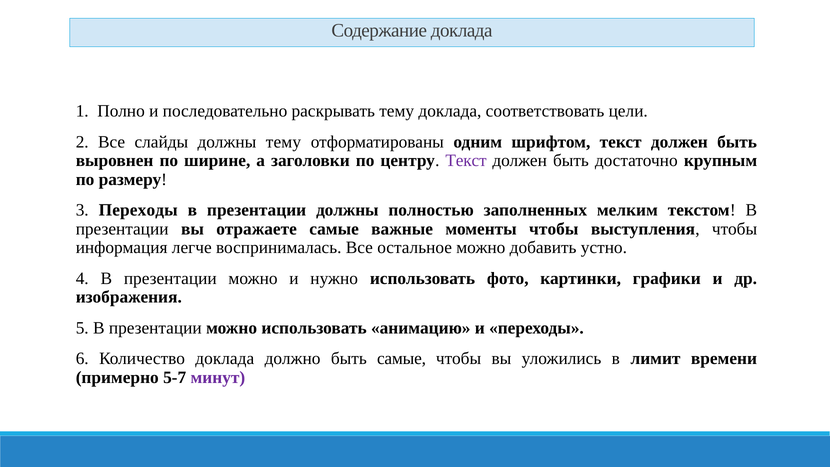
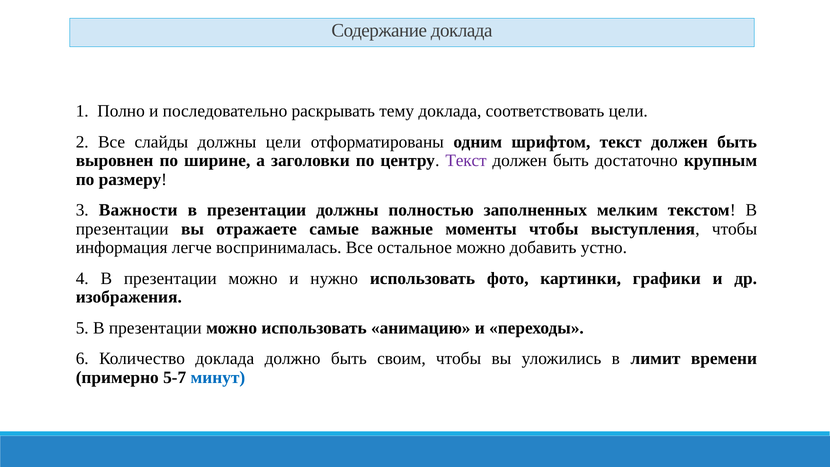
должны тему: тему -> цели
3 Переходы: Переходы -> Важности
быть самые: самые -> своим
минут colour: purple -> blue
